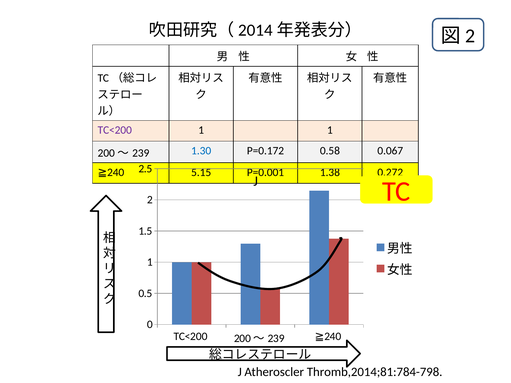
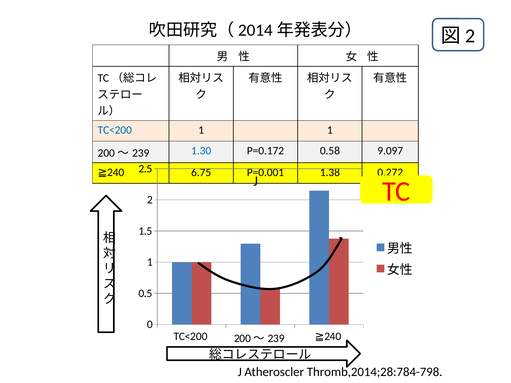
TC<200 at (115, 130) colour: purple -> blue
0.067: 0.067 -> 9.097
5.15: 5.15 -> 6.75
Thromb,2014;81:784-798: Thromb,2014;81:784-798 -> Thromb,2014;28:784-798
